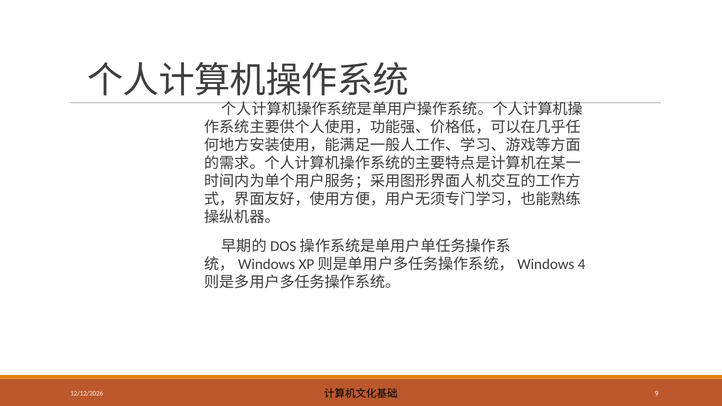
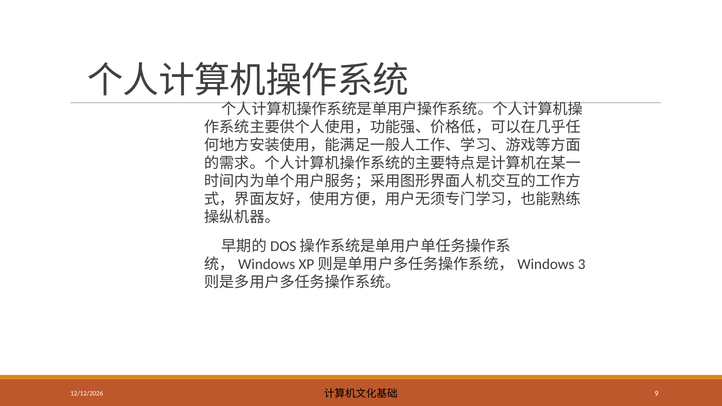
4: 4 -> 3
